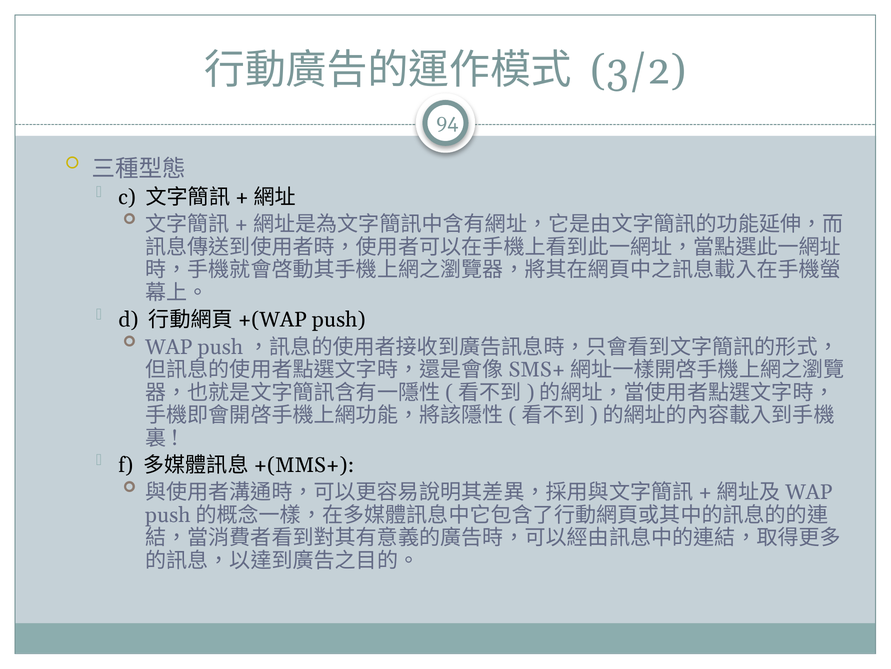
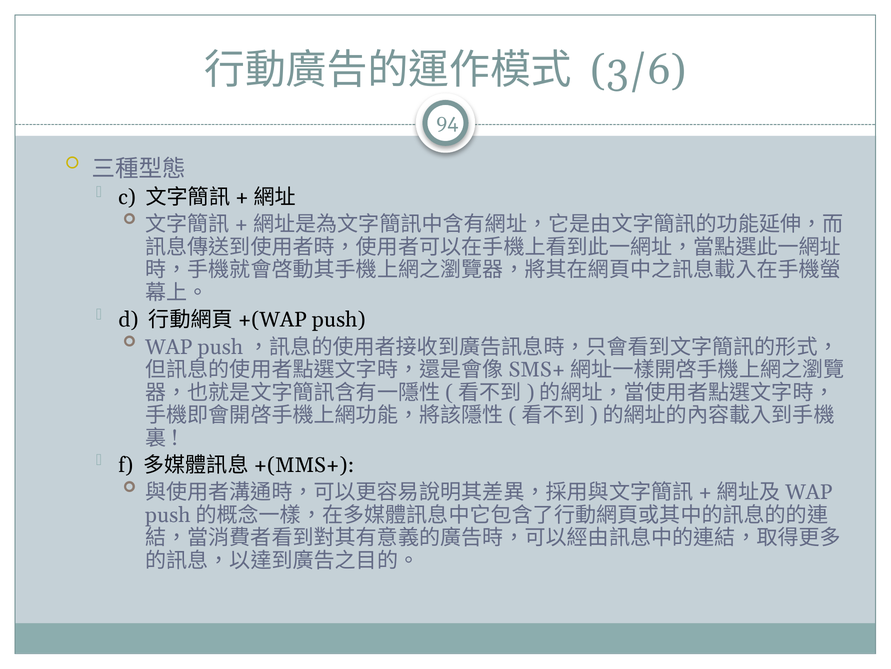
3/2: 3/2 -> 3/6
